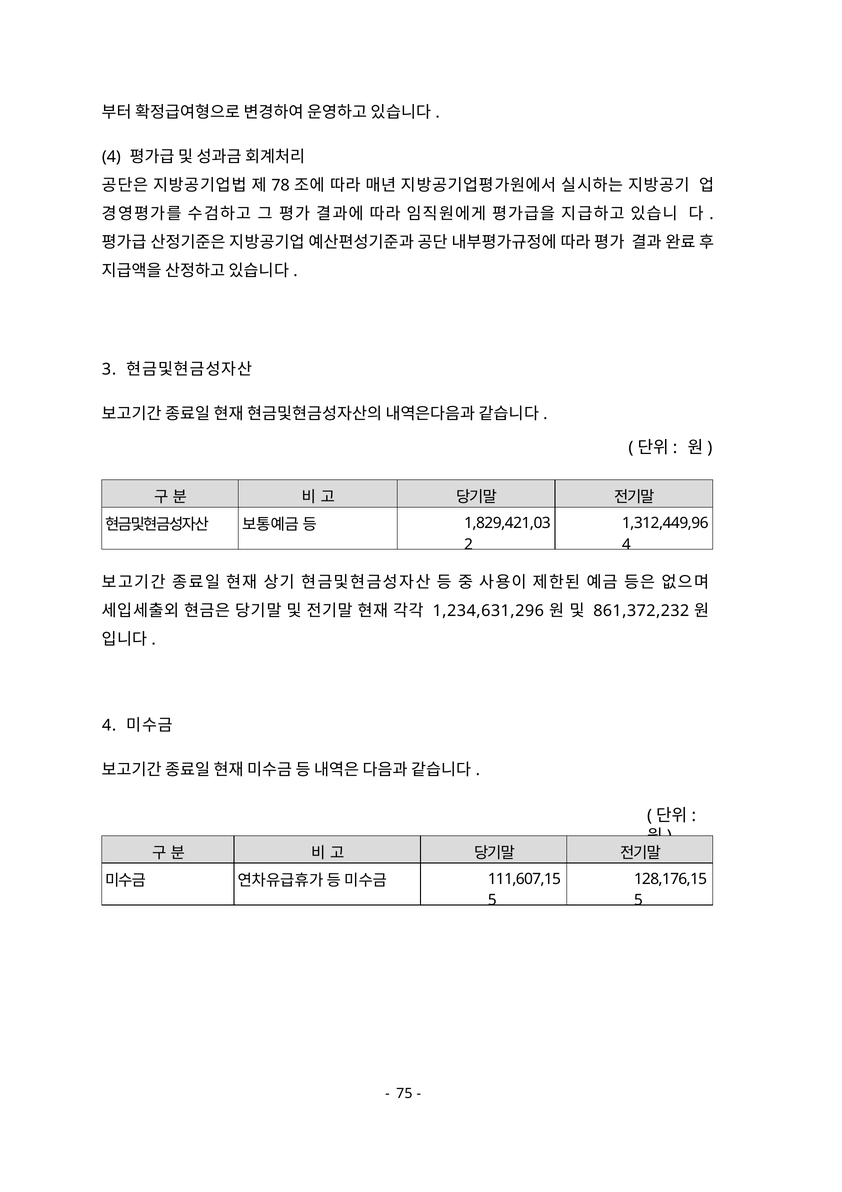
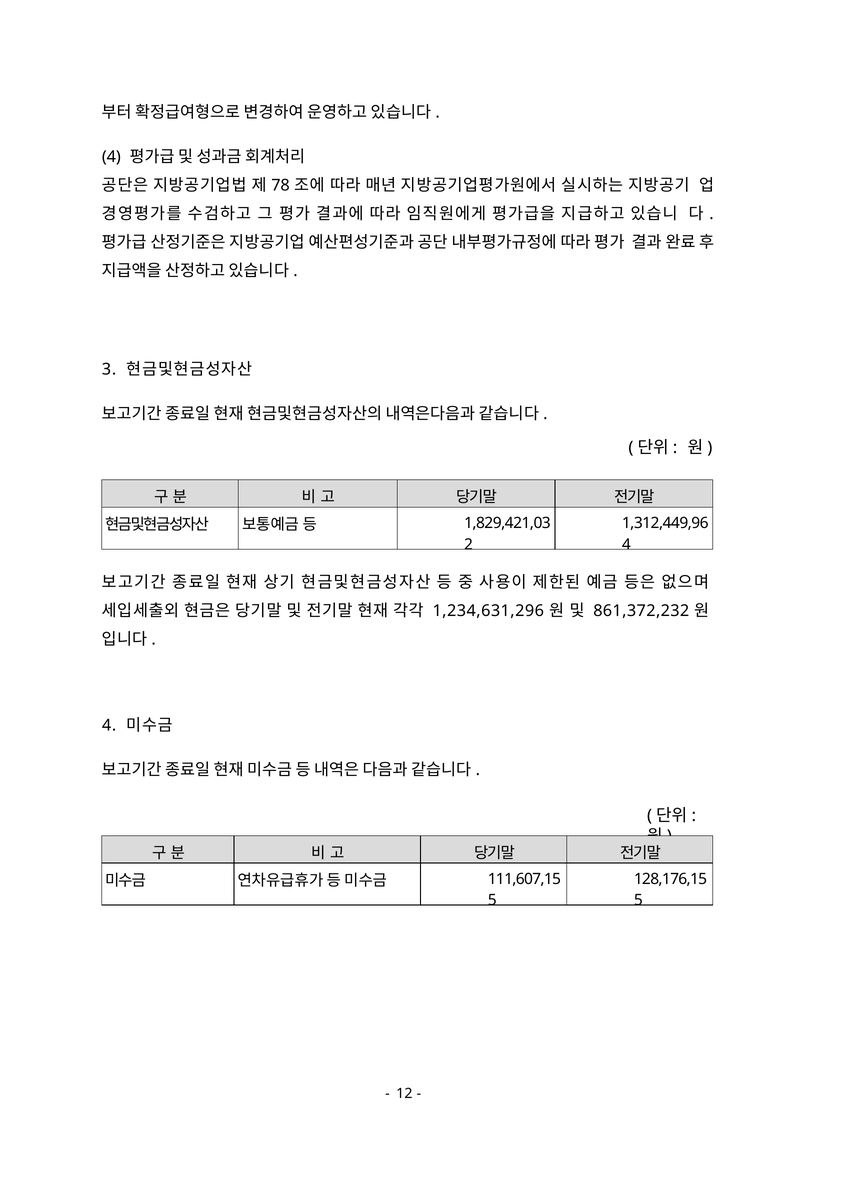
75: 75 -> 12
